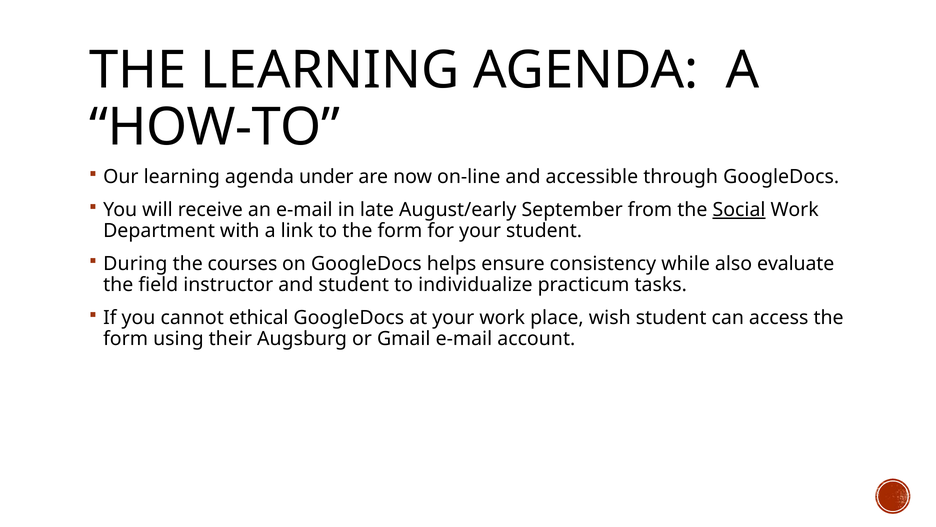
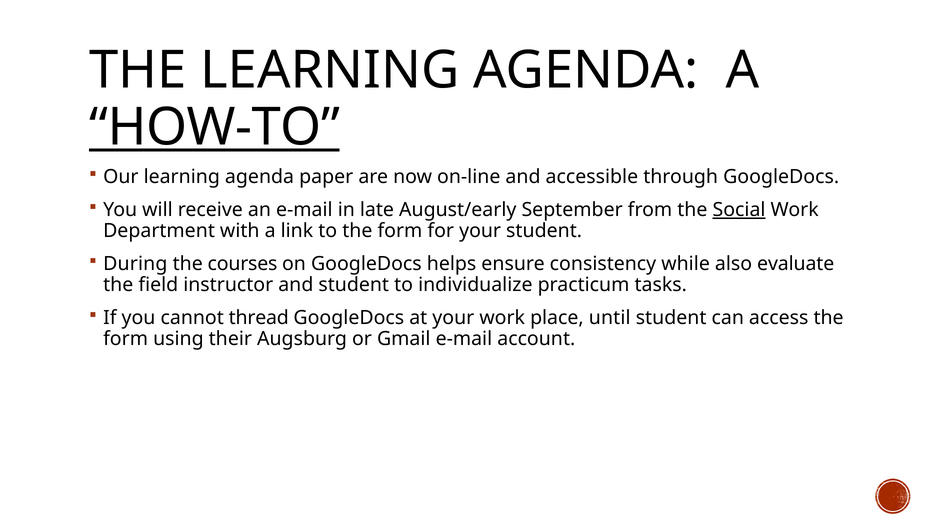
HOW-TO underline: none -> present
under: under -> paper
ethical: ethical -> thread
wish: wish -> until
